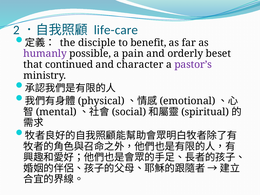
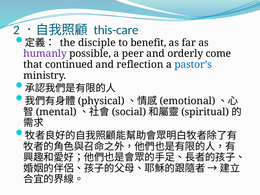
life-care: life-care -> this-care
pain: pain -> peer
beset: beset -> come
character: character -> reflection
pastor’s colour: purple -> blue
